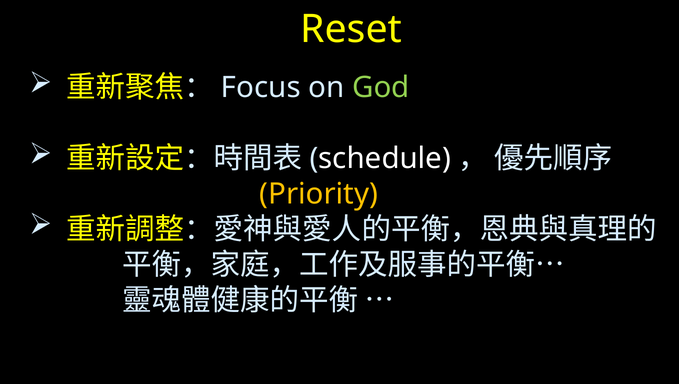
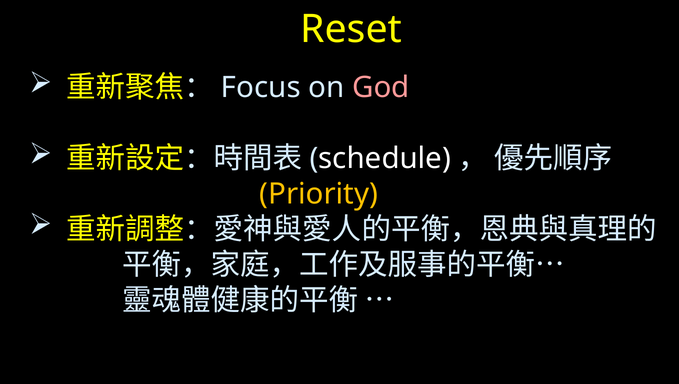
God colour: light green -> pink
